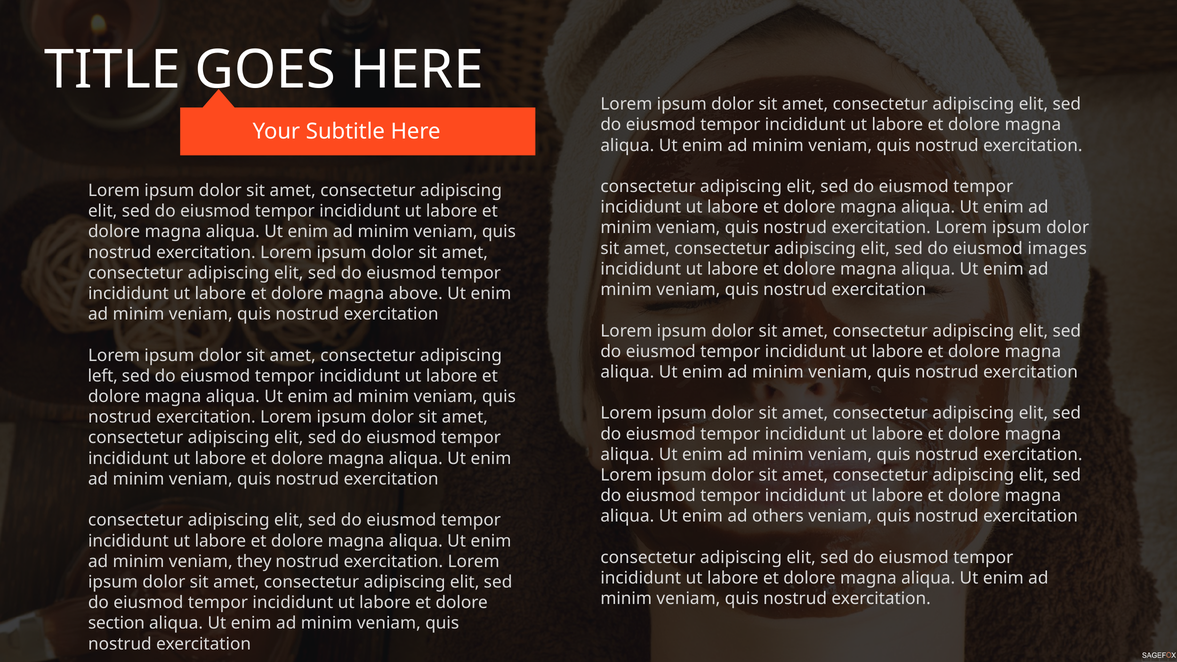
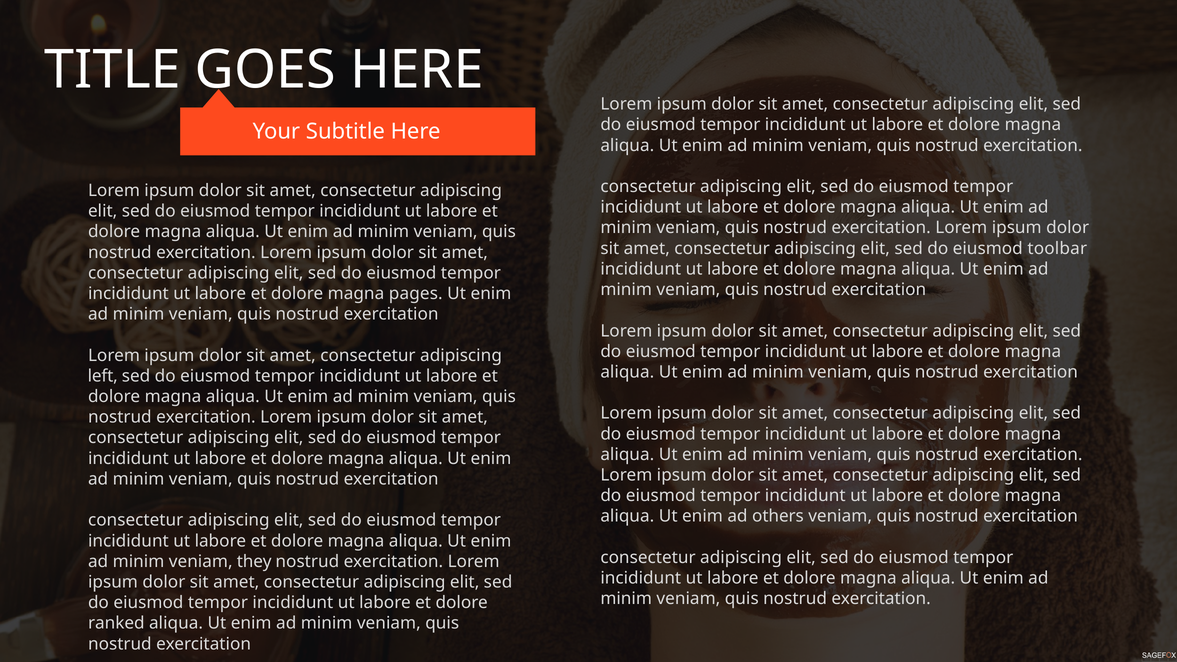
images: images -> toolbar
above: above -> pages
section: section -> ranked
